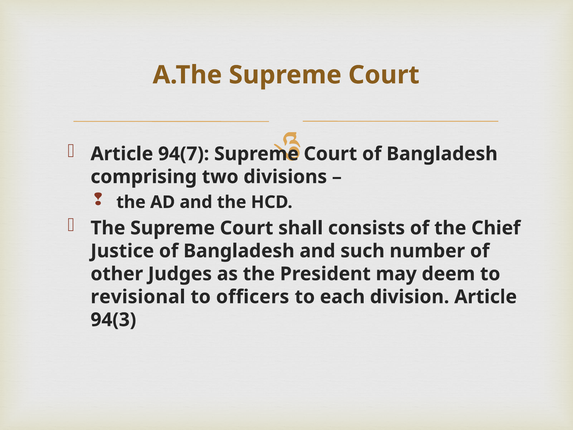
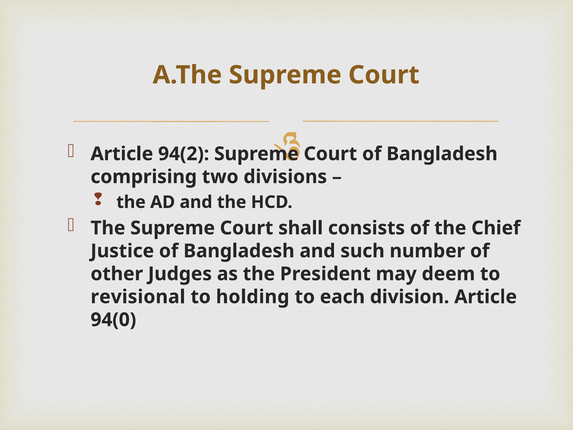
94(7: 94(7 -> 94(2
officers: officers -> holding
94(3: 94(3 -> 94(0
